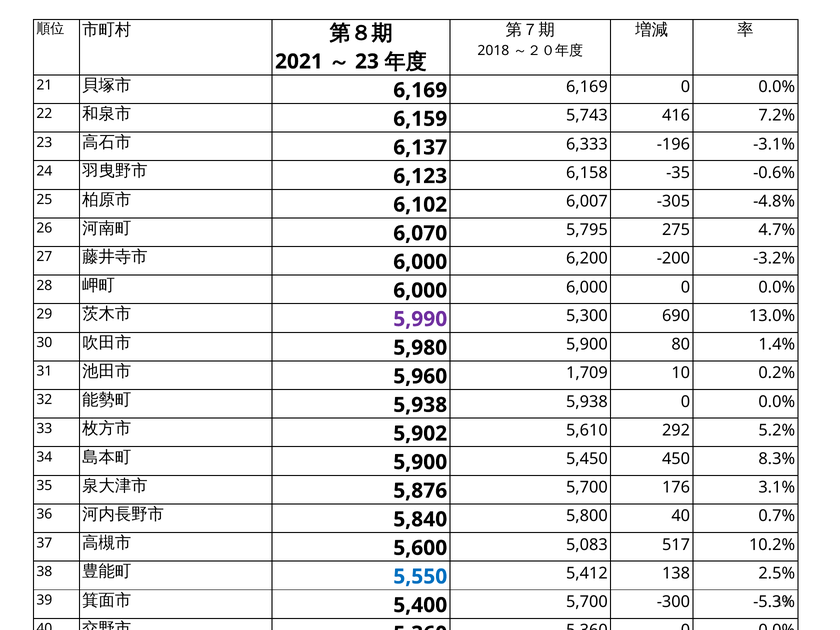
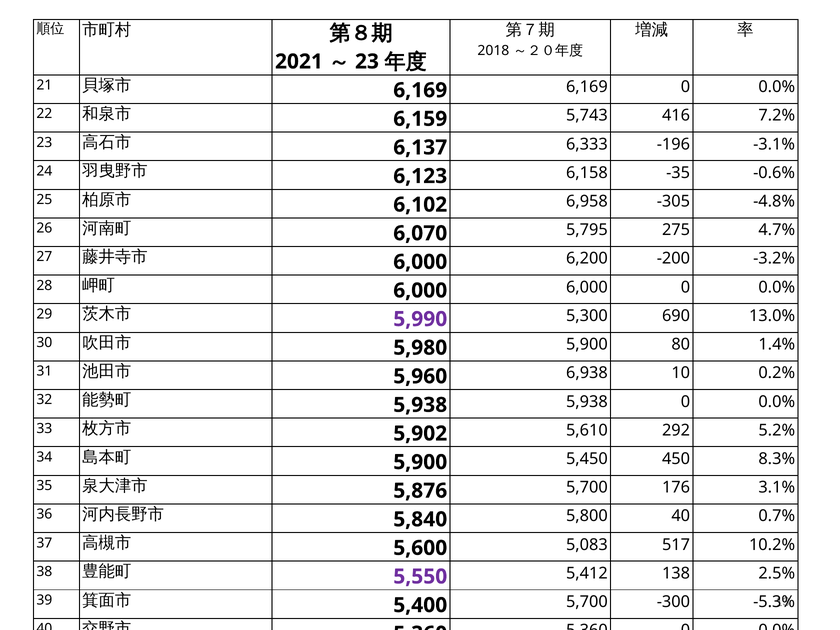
6,007: 6,007 -> 6,958
1,709: 1,709 -> 6,938
5,550 colour: blue -> purple
